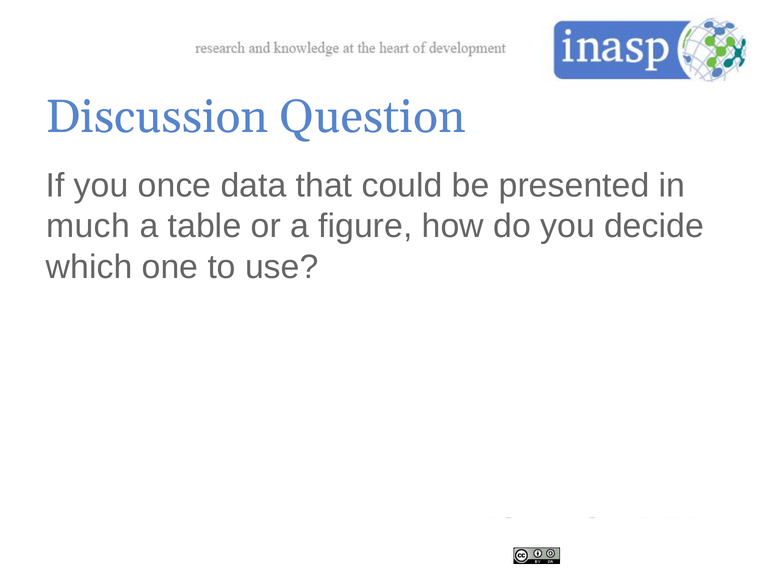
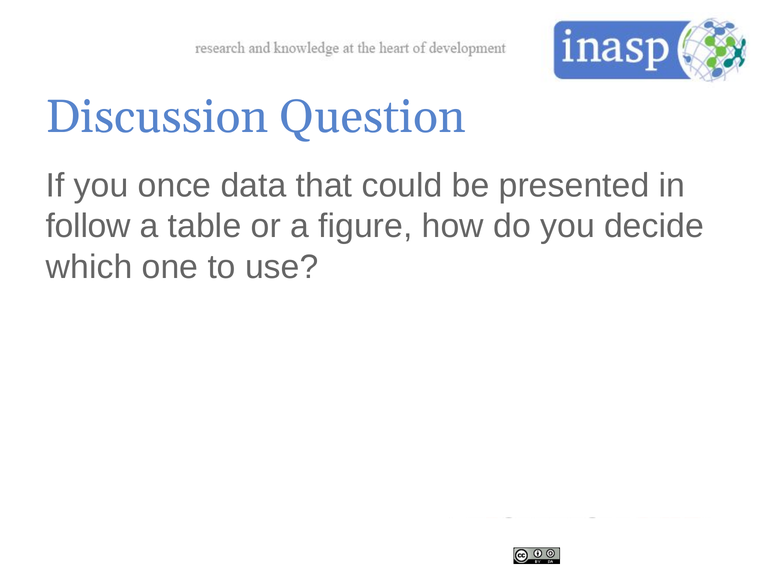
much: much -> follow
